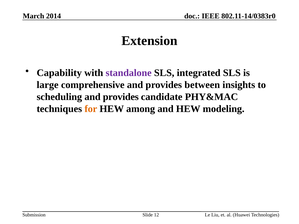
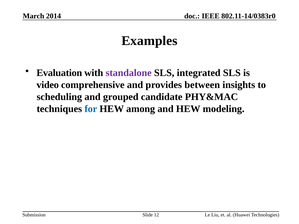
Extension: Extension -> Examples
Capability: Capability -> Evaluation
large: large -> video
provides at (121, 97): provides -> grouped
for colour: orange -> blue
